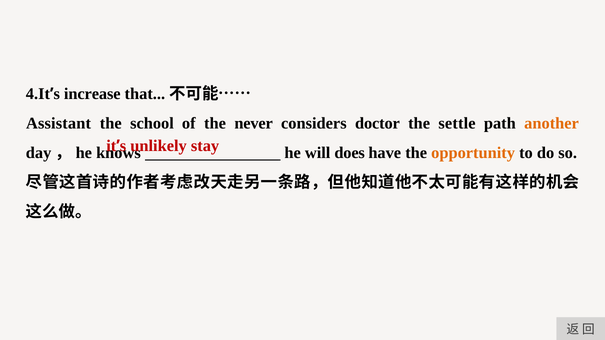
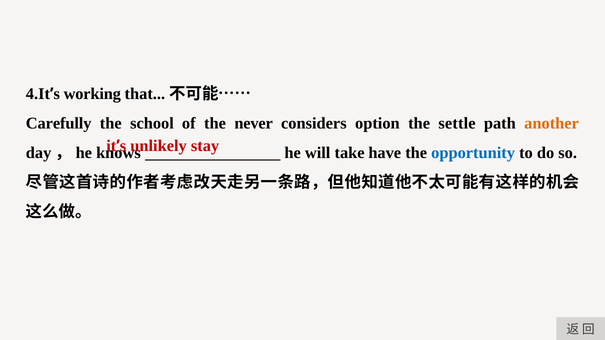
increase: increase -> working
Assistant: Assistant -> Carefully
doctor: doctor -> option
does: does -> take
opportunity colour: orange -> blue
